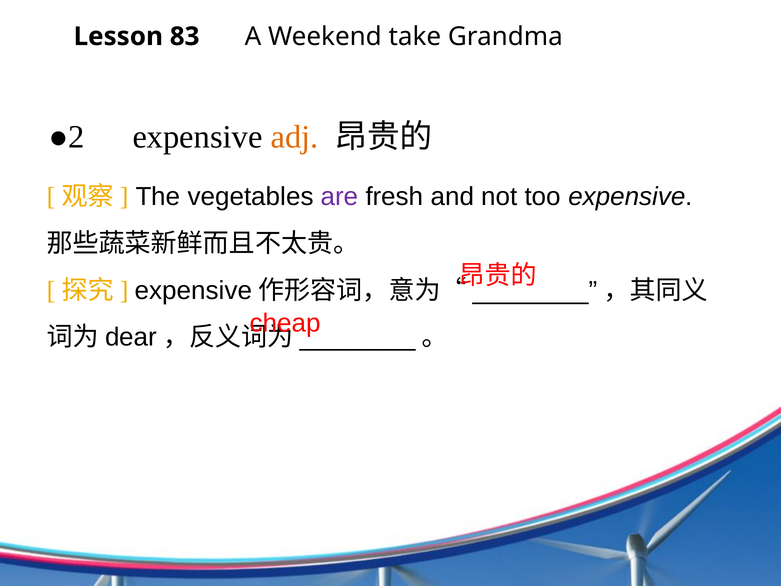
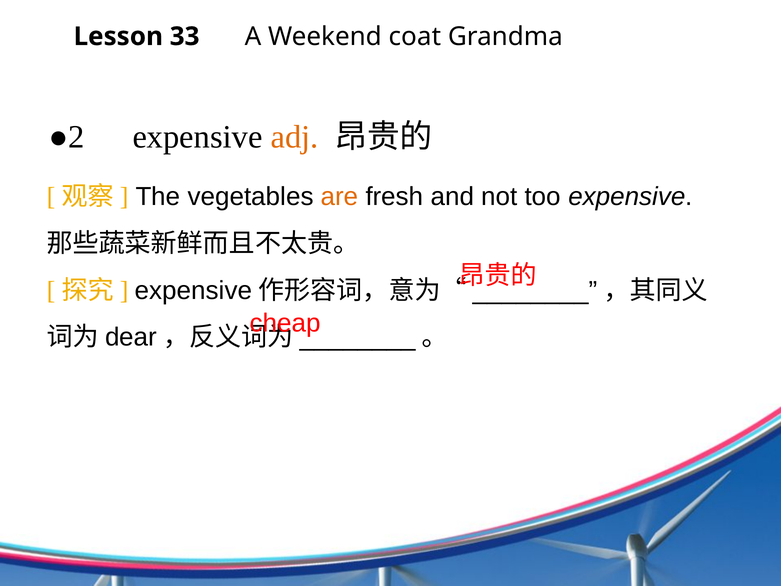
83: 83 -> 33
take: take -> coat
are colour: purple -> orange
